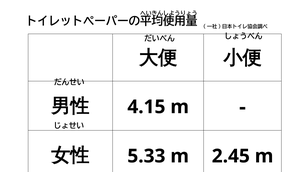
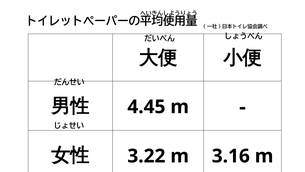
4.15: 4.15 -> 4.45
5.33: 5.33 -> 3.22
2.45: 2.45 -> 3.16
